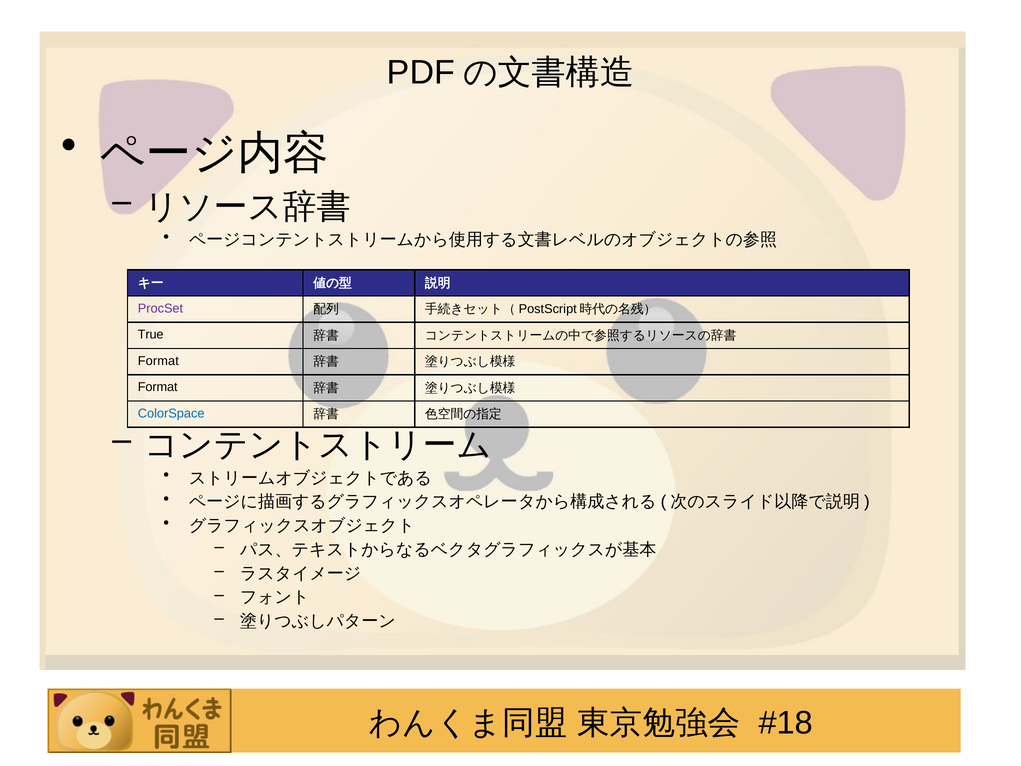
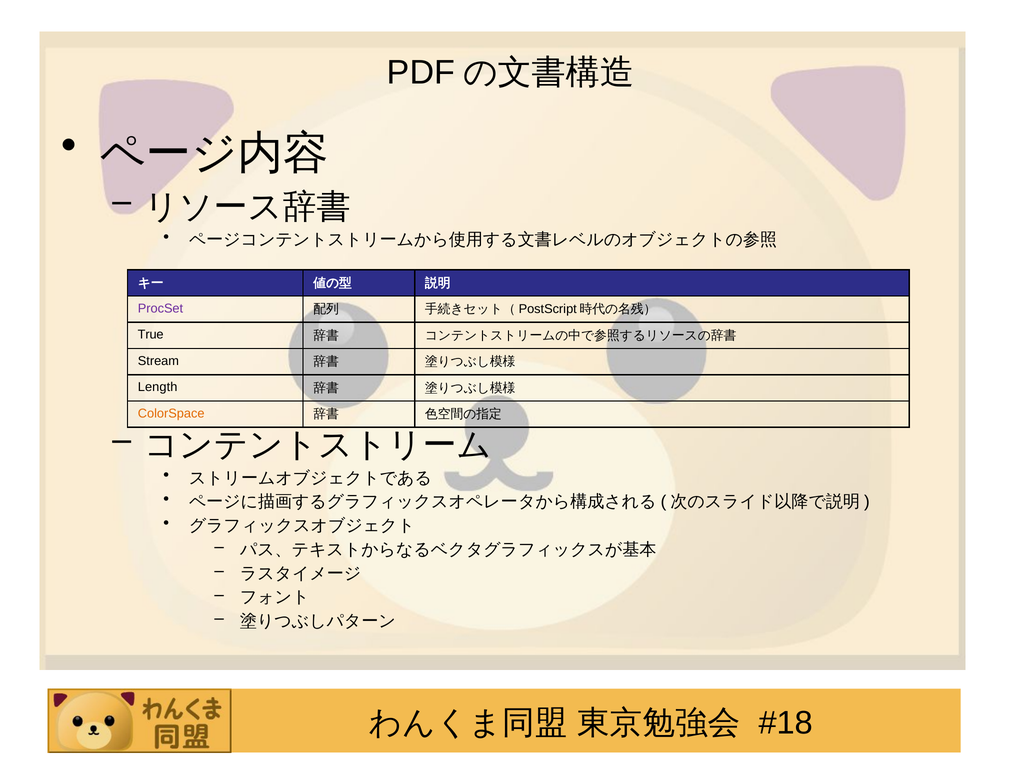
Format at (158, 361): Format -> Stream
Format at (158, 387): Format -> Length
ColorSpace colour: blue -> orange
